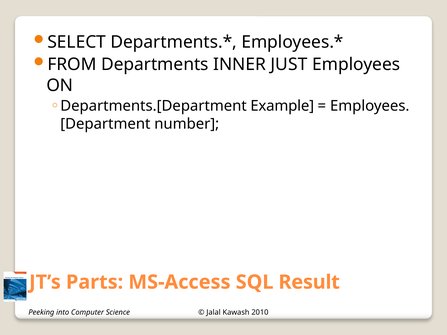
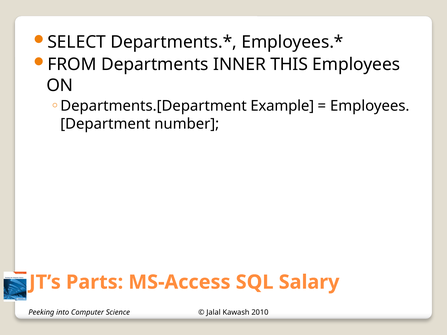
JUST: JUST -> THIS
Result: Result -> Salary
